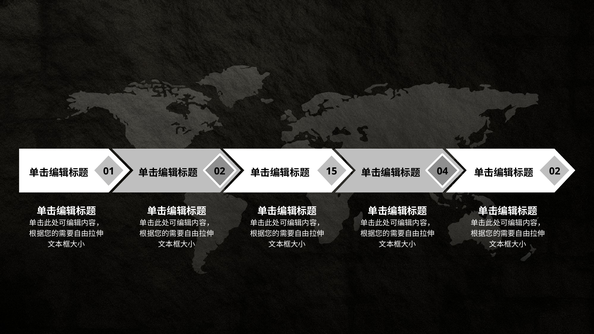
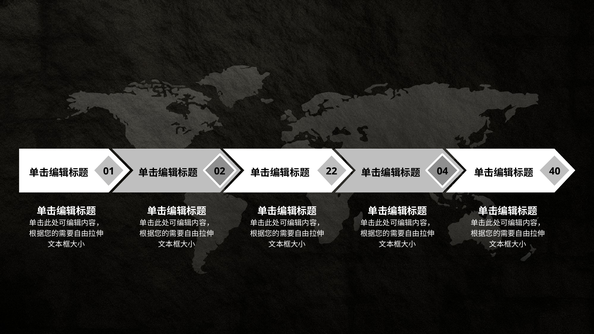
15: 15 -> 22
04 02: 02 -> 40
